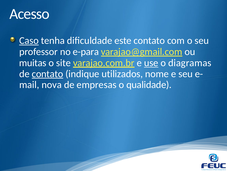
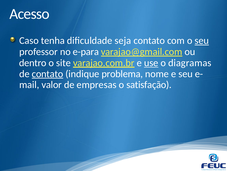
Caso underline: present -> none
este: este -> seja
seu at (202, 40) underline: none -> present
muitas: muitas -> dentro
utilizados: utilizados -> problema
nova: nova -> valor
qualidade: qualidade -> satisfação
